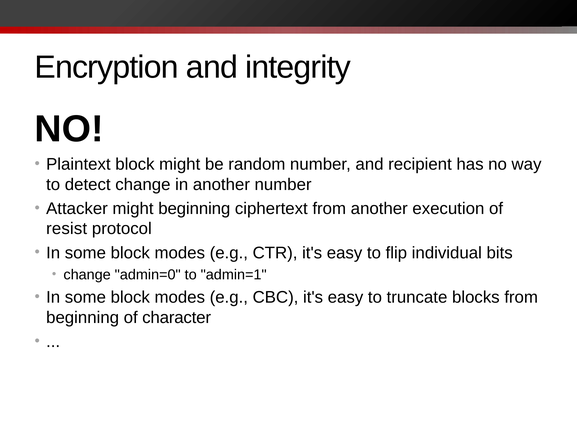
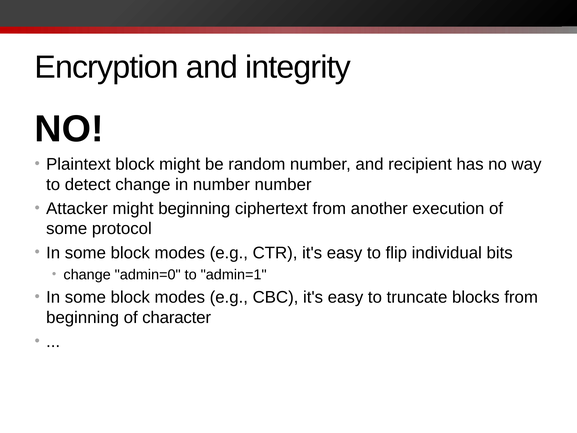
in another: another -> number
resist at (67, 229): resist -> some
